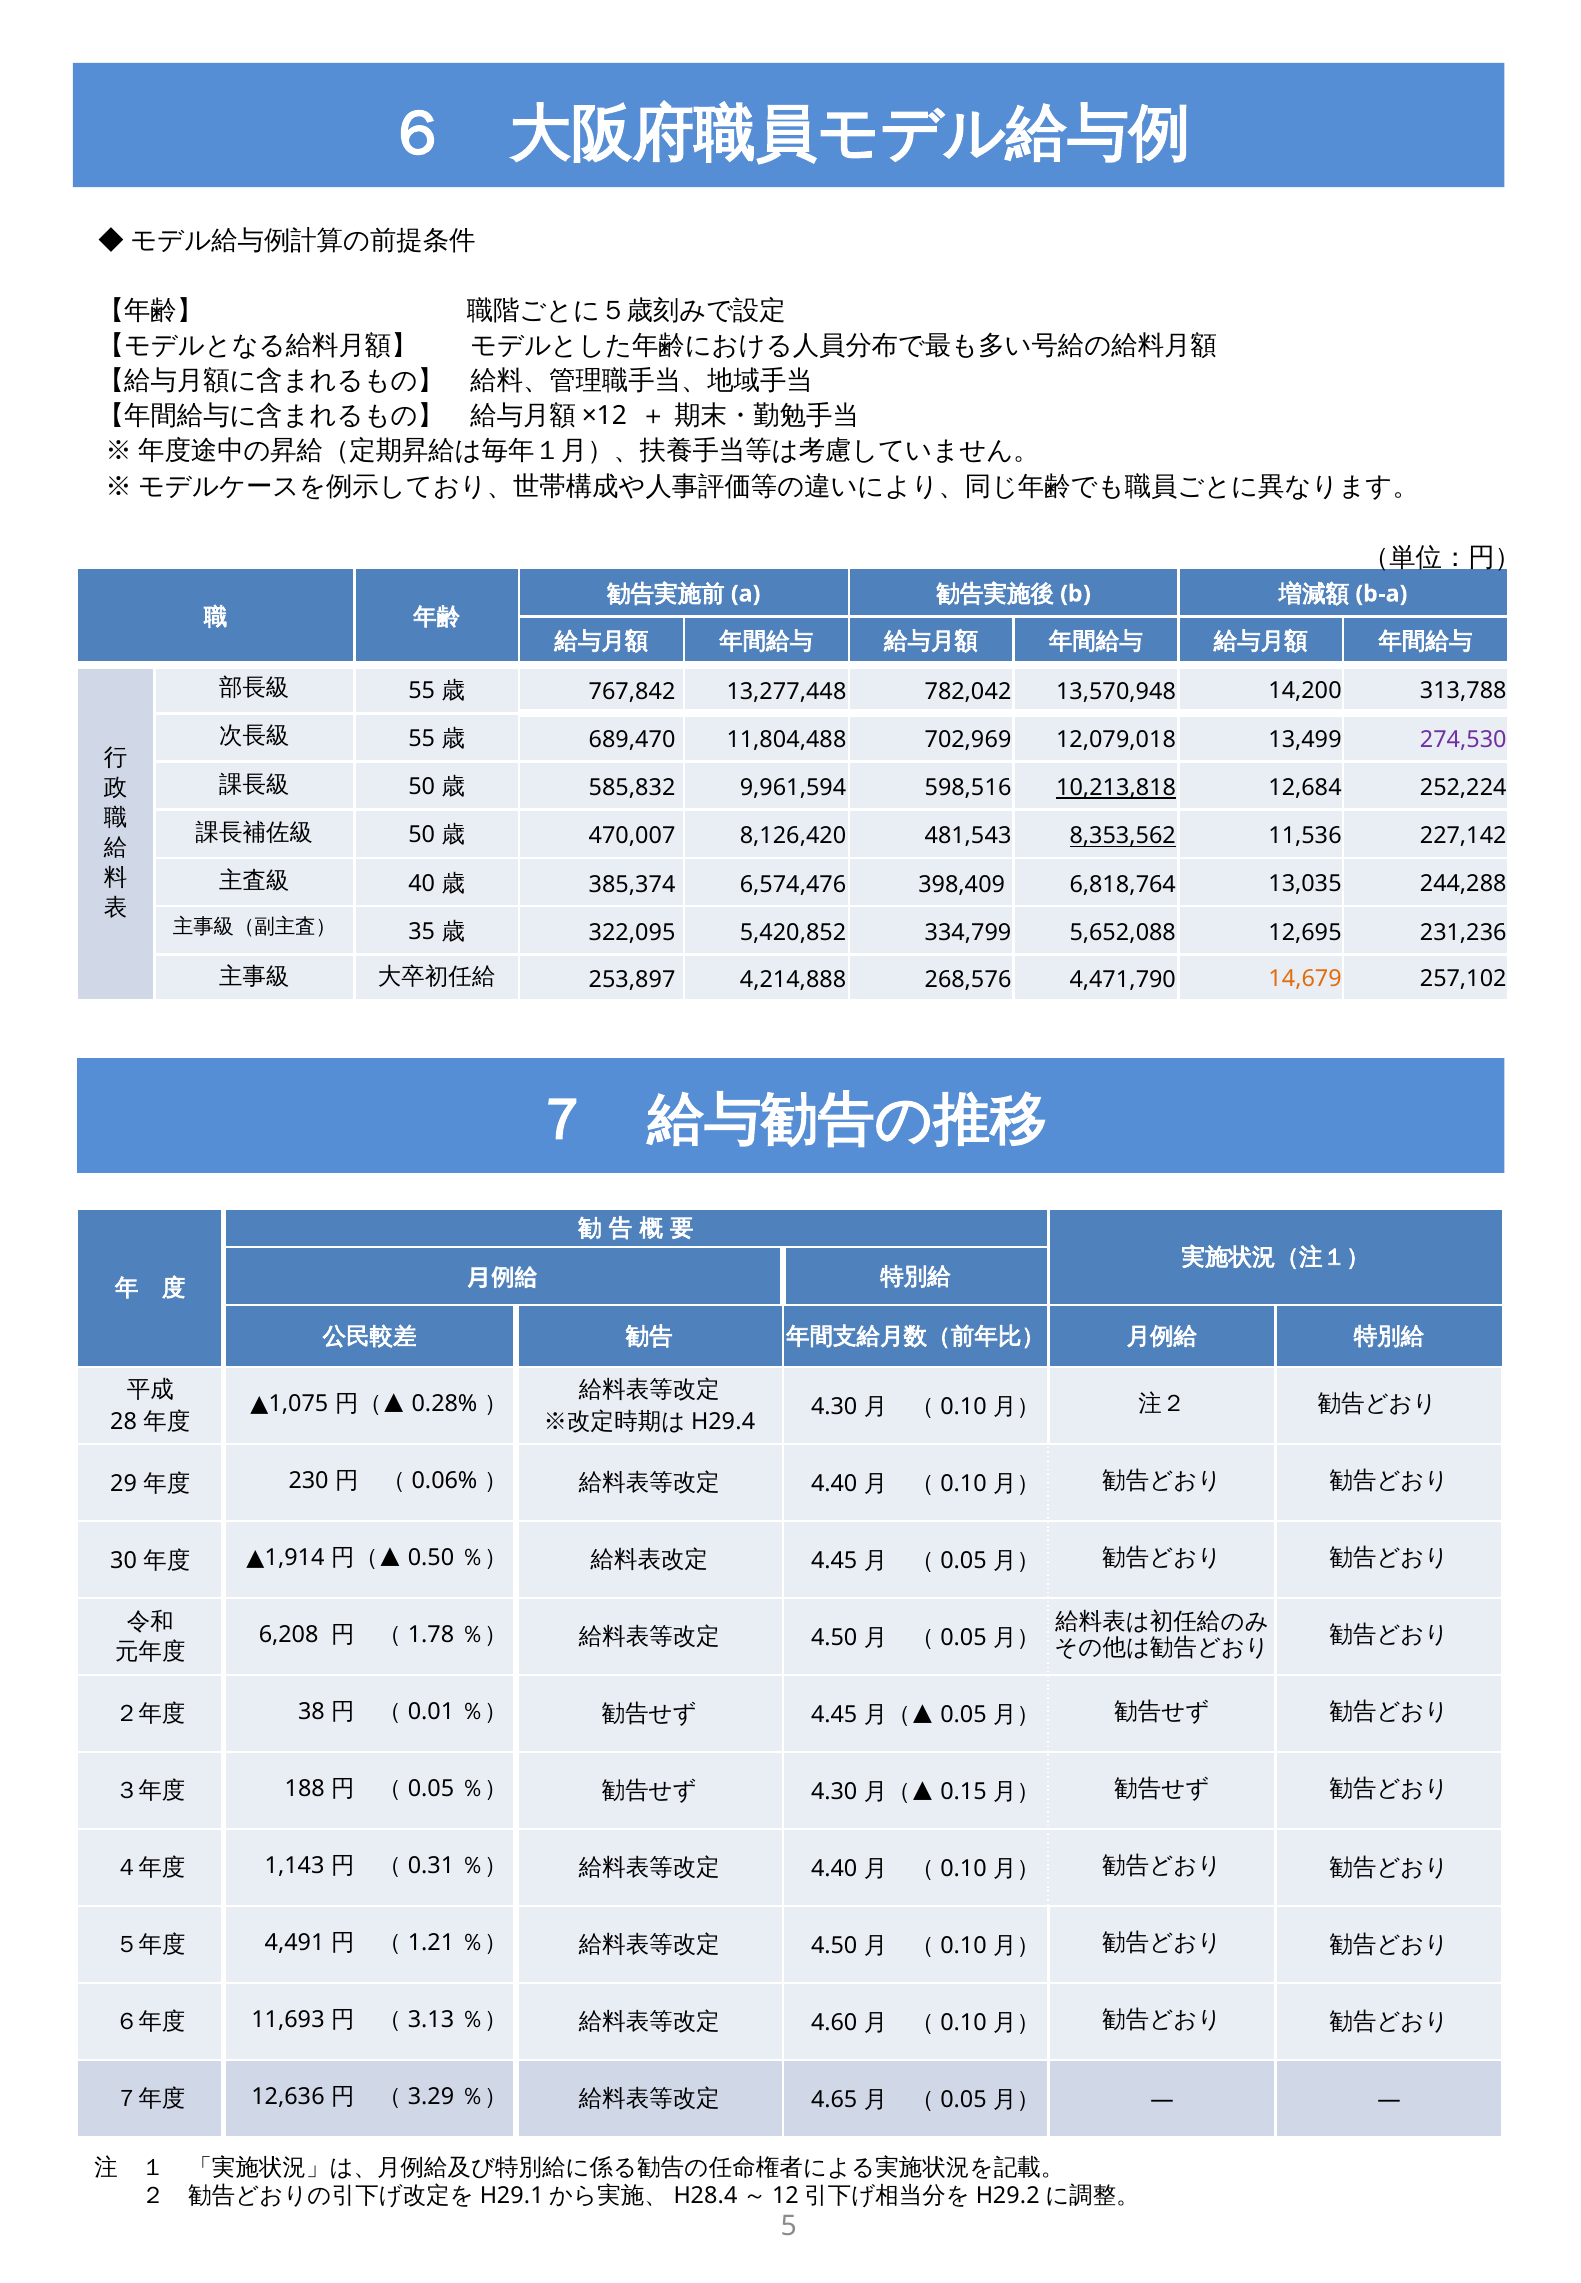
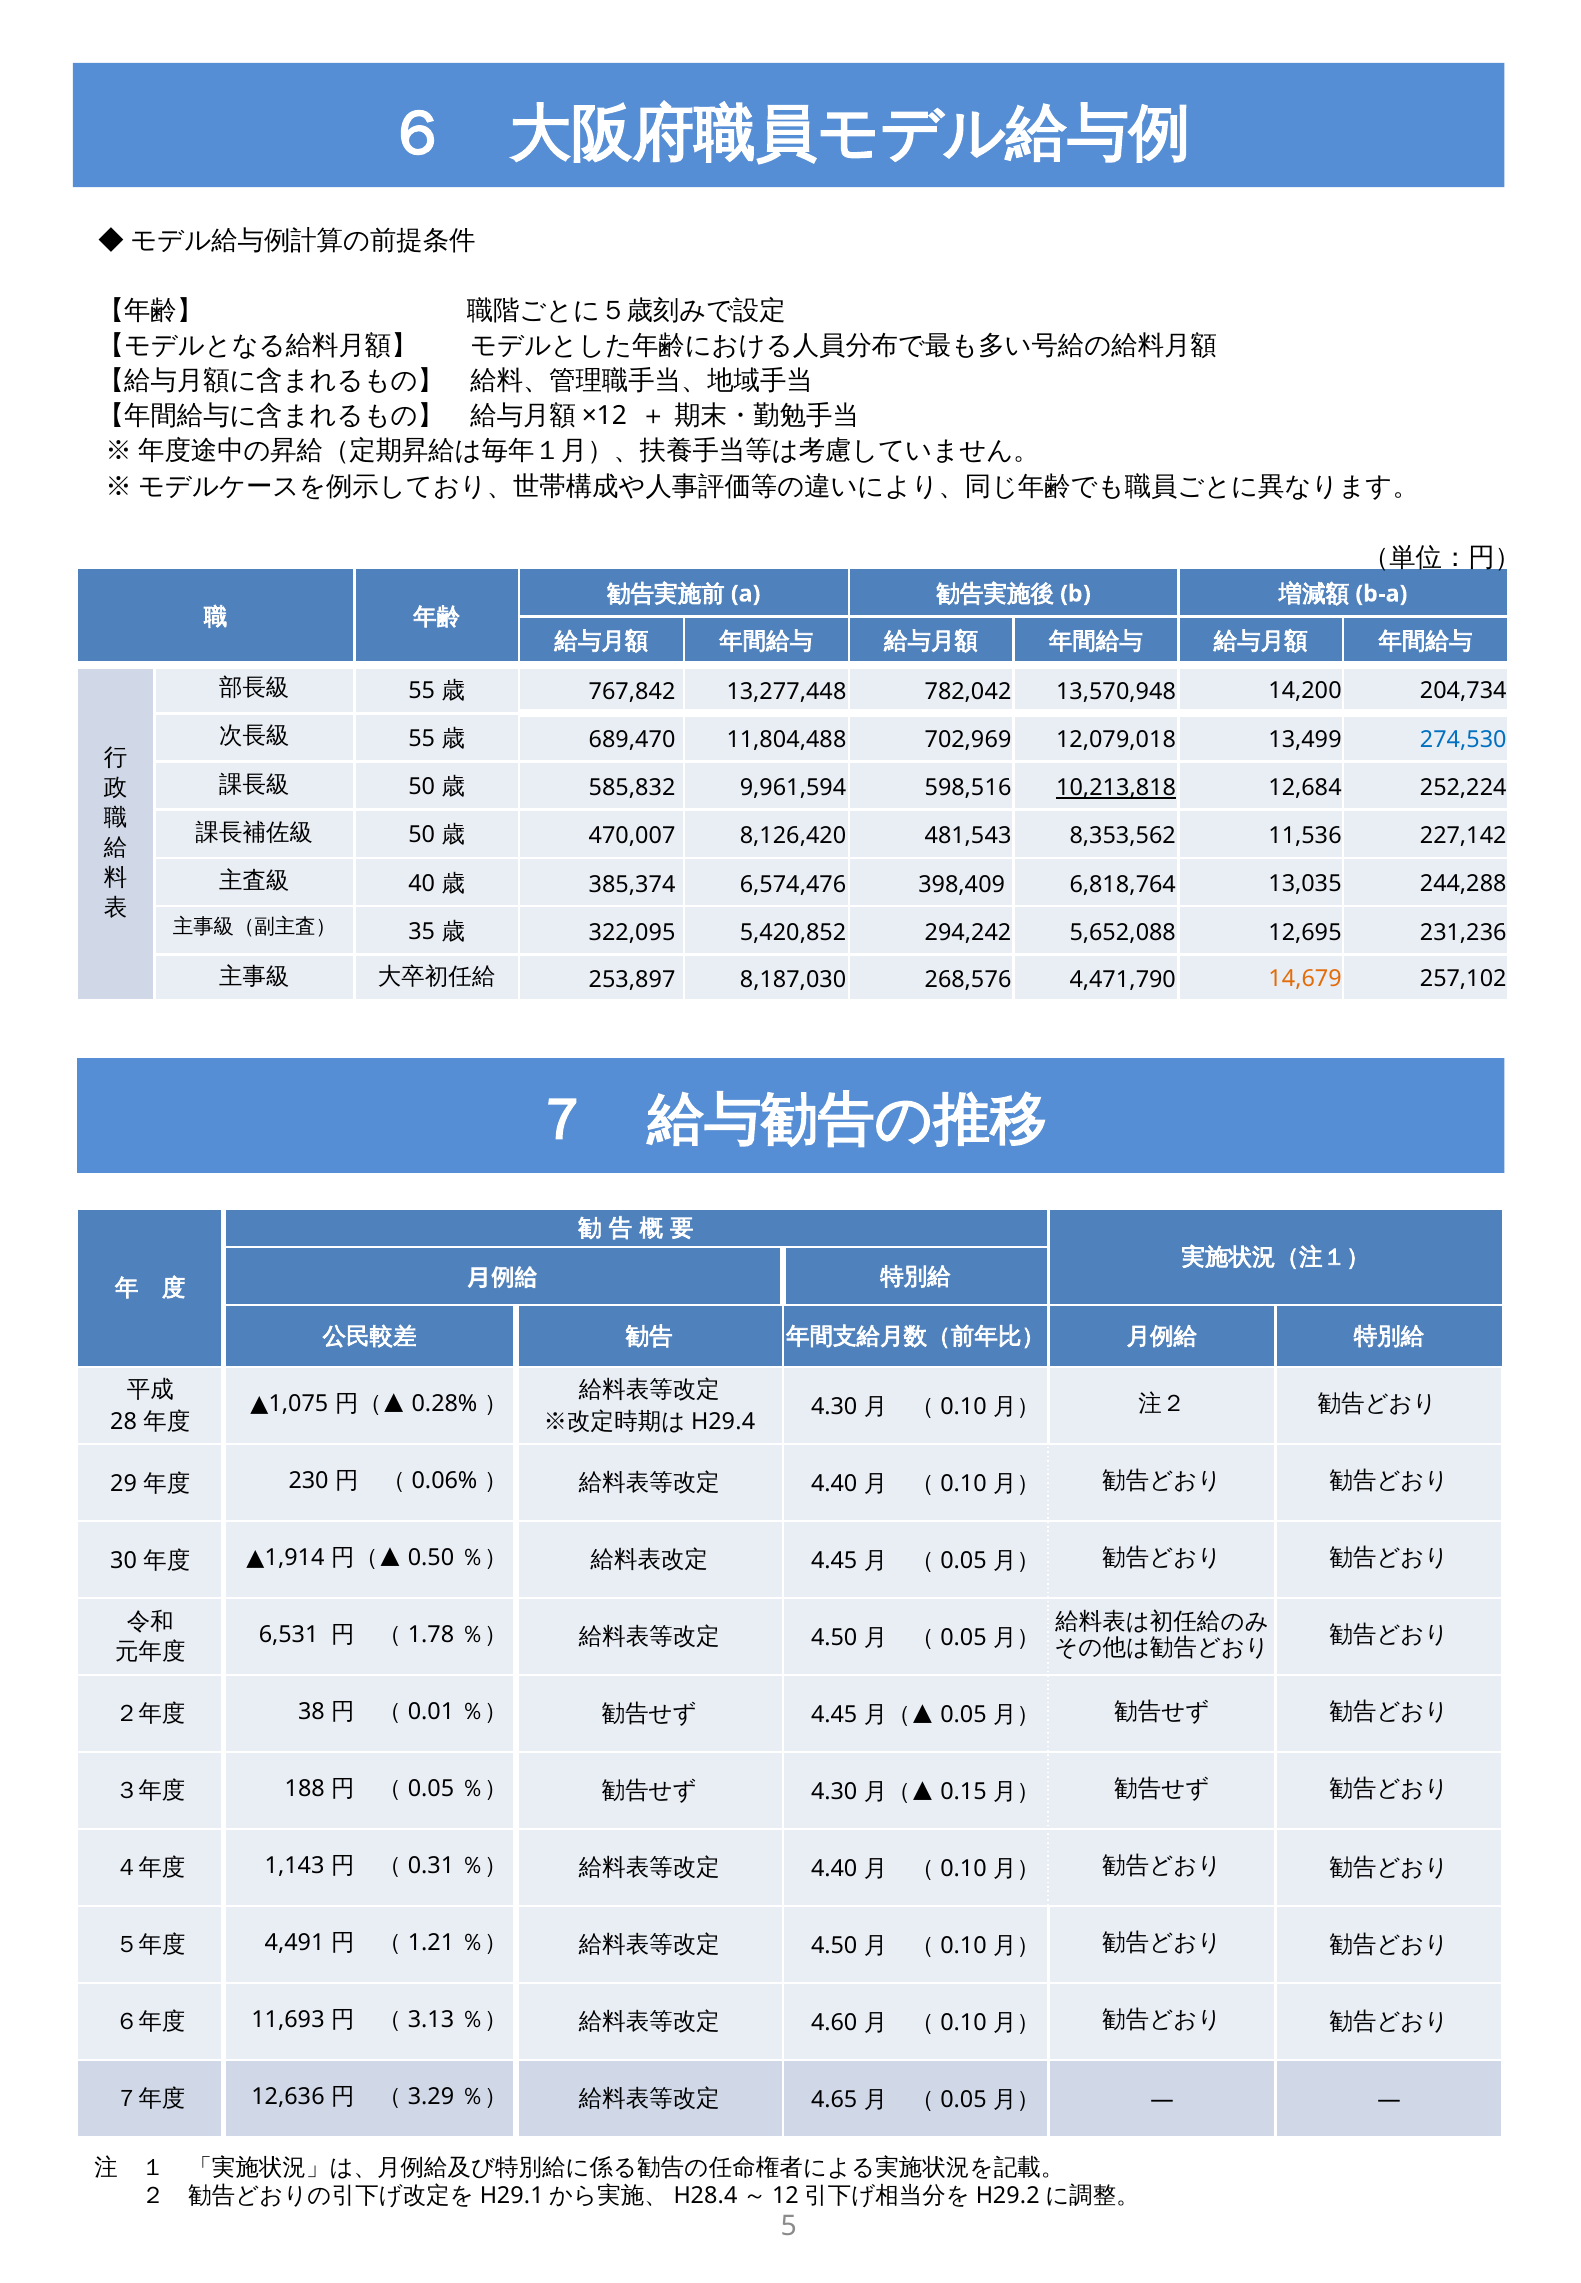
313,788: 313,788 -> 204,734
274,530 colour: purple -> blue
8,353,562 underline: present -> none
334,799: 334,799 -> 294,242
4,214,888: 4,214,888 -> 8,187,030
6,208: 6,208 -> 6,531
